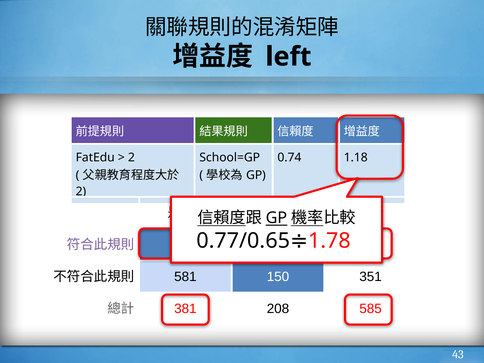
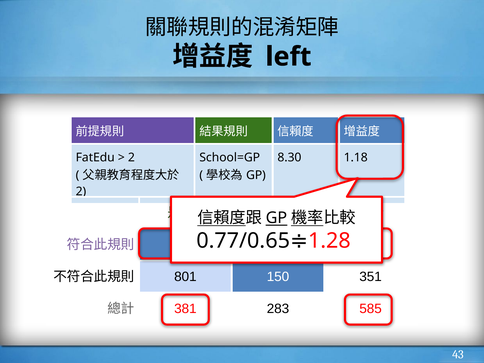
0.74: 0.74 -> 8.30
1.78: 1.78 -> 1.28
581: 581 -> 801
208: 208 -> 283
